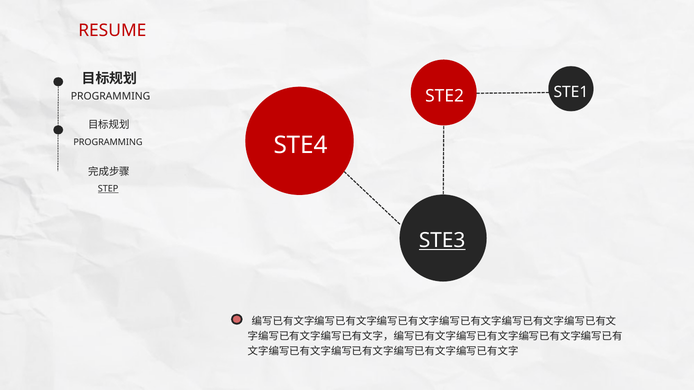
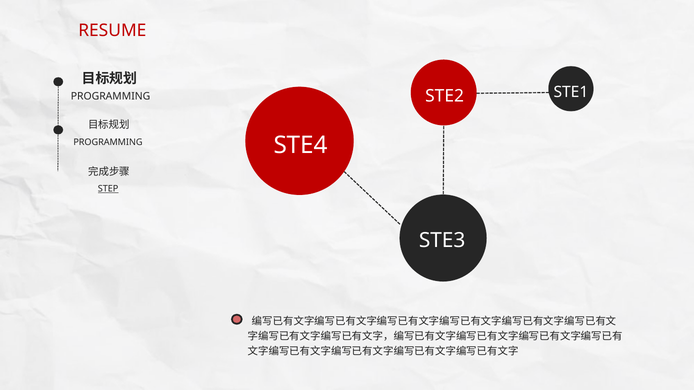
STE3 underline: present -> none
